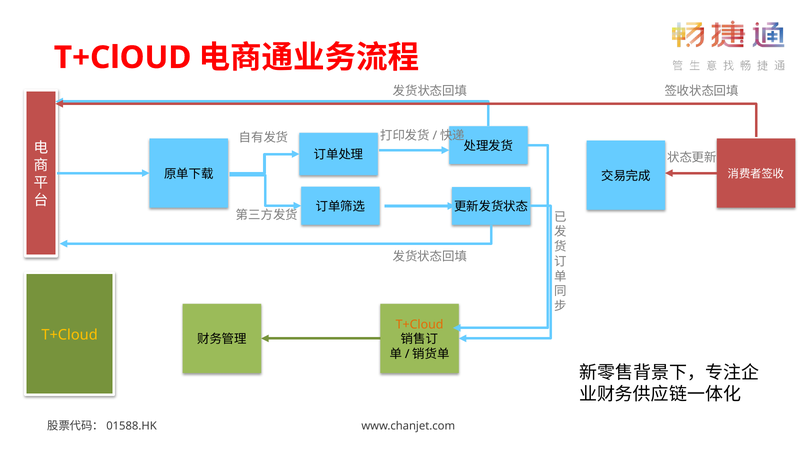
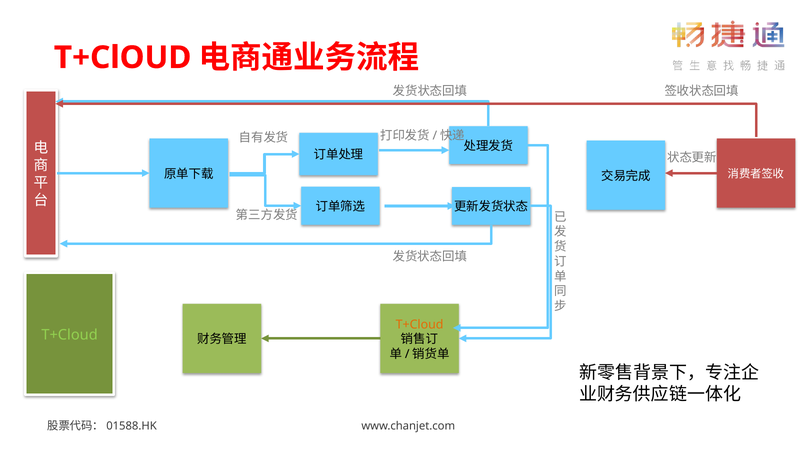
T+Cloud at (70, 335) colour: yellow -> light green
